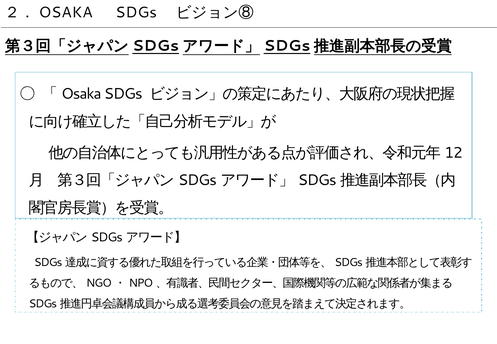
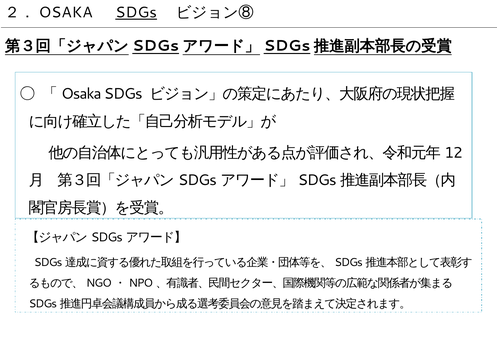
SDGs at (136, 12) underline: none -> present
